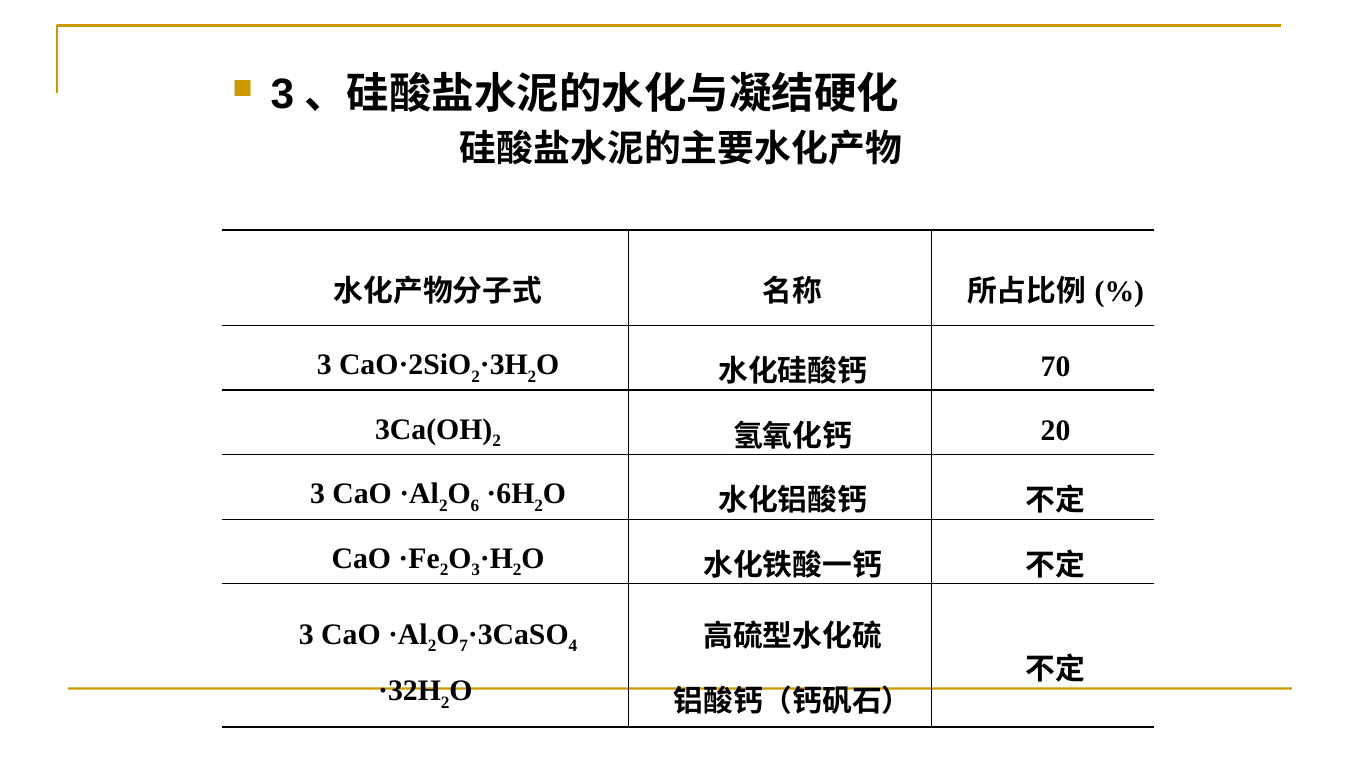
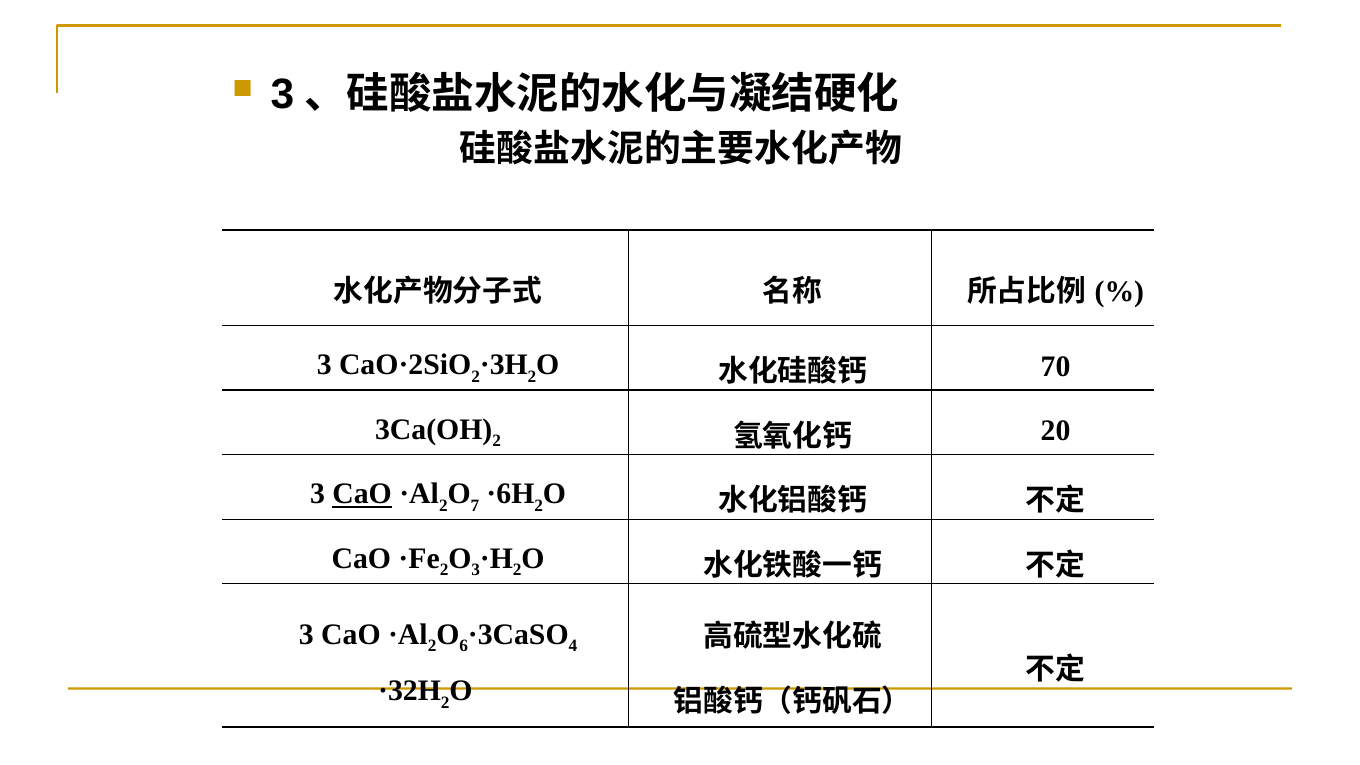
CaO at (362, 494) underline: none -> present
6: 6 -> 7
7: 7 -> 6
